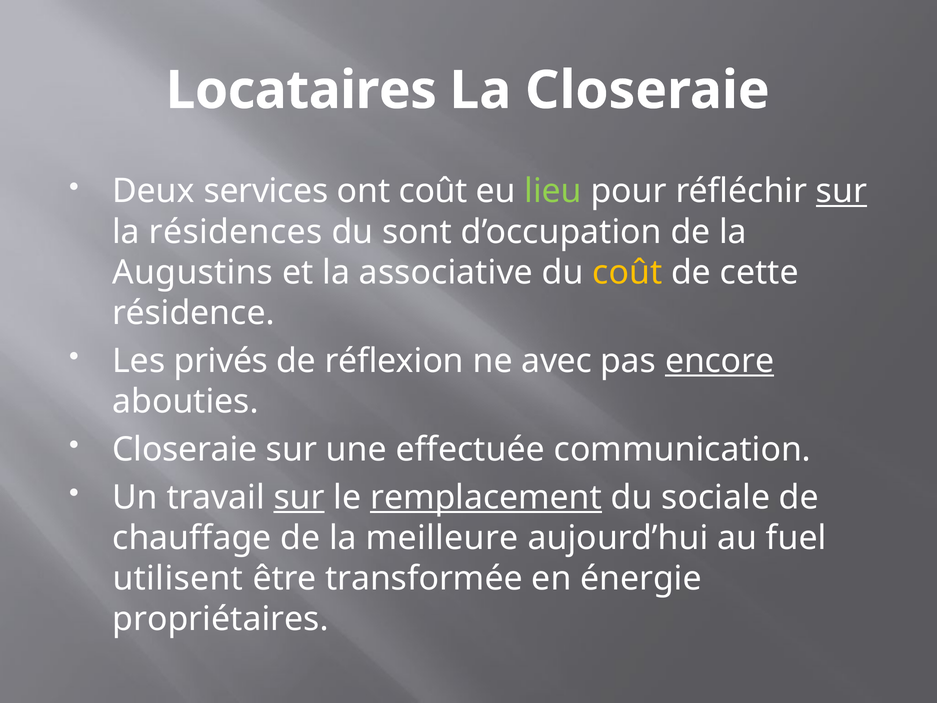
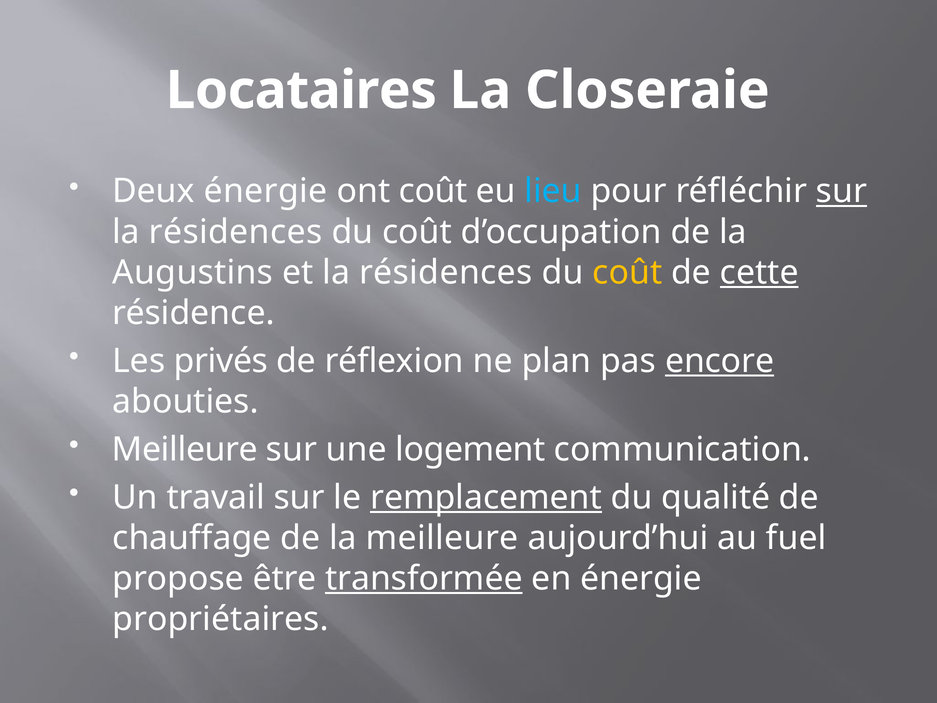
Deux services: services -> énergie
lieu colour: light green -> light blue
sont at (417, 232): sont -> coût
et la associative: associative -> résidences
cette underline: none -> present
avec: avec -> plan
Closeraie at (185, 449): Closeraie -> Meilleure
effectuée: effectuée -> logement
sur at (299, 497) underline: present -> none
sociale: sociale -> qualité
utilisent: utilisent -> propose
transformée underline: none -> present
